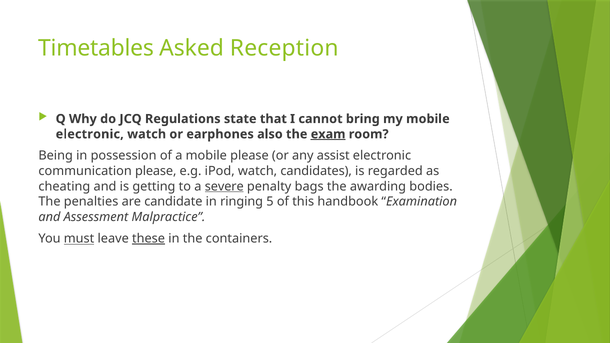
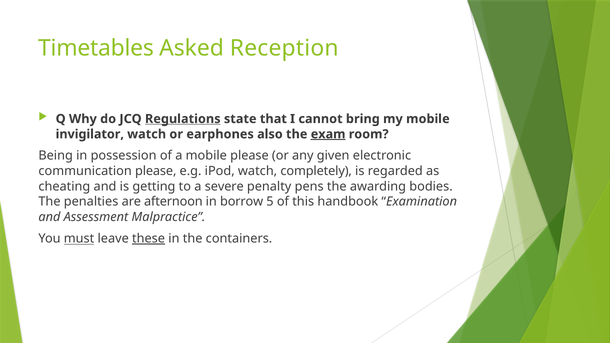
Regulations underline: none -> present
electronic at (90, 134): electronic -> invigilator
assist: assist -> given
candidates: candidates -> completely
severe underline: present -> none
bags: bags -> pens
candidate: candidate -> afternoon
ringing: ringing -> borrow
